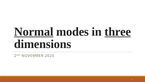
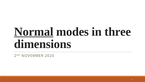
three underline: present -> none
